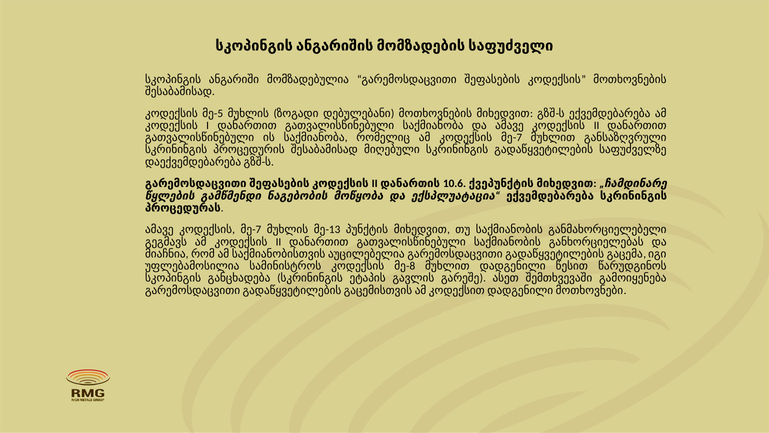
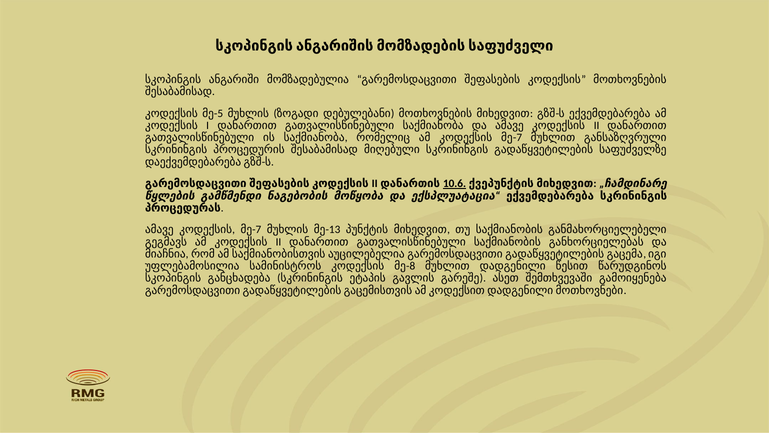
10.6 underline: none -> present
